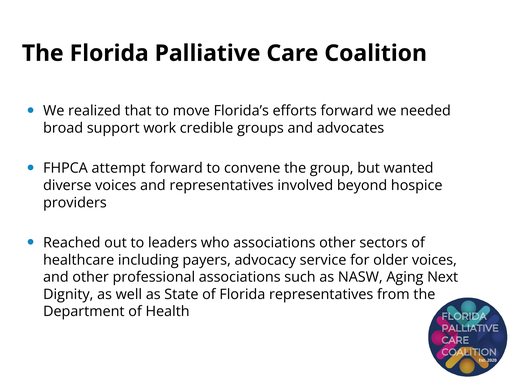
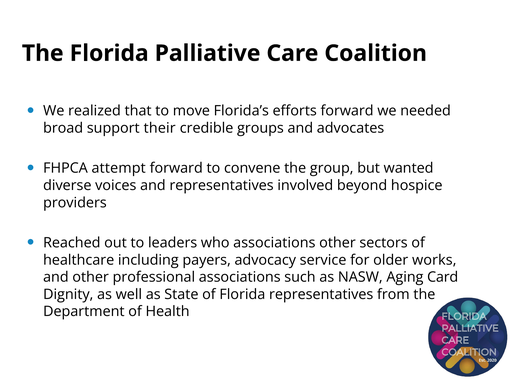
work: work -> their
older voices: voices -> works
Next: Next -> Card
